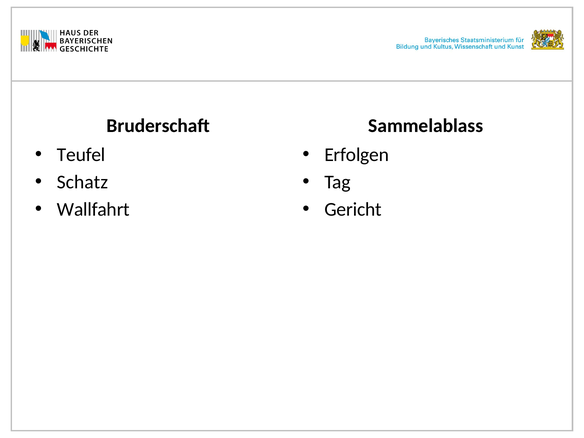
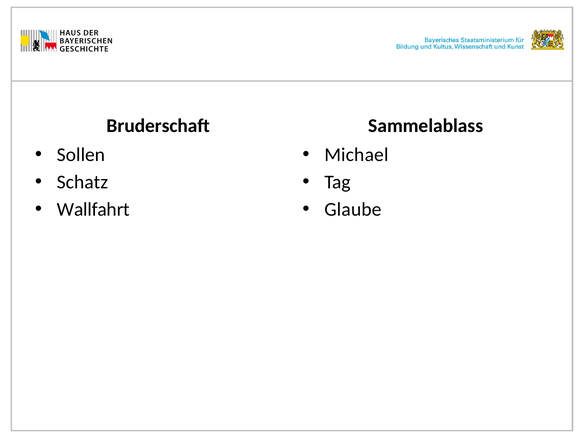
Teufel: Teufel -> Sollen
Erfolgen: Erfolgen -> Michael
Gericht: Gericht -> Glaube
